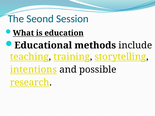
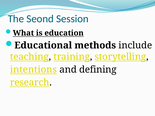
possible: possible -> defining
